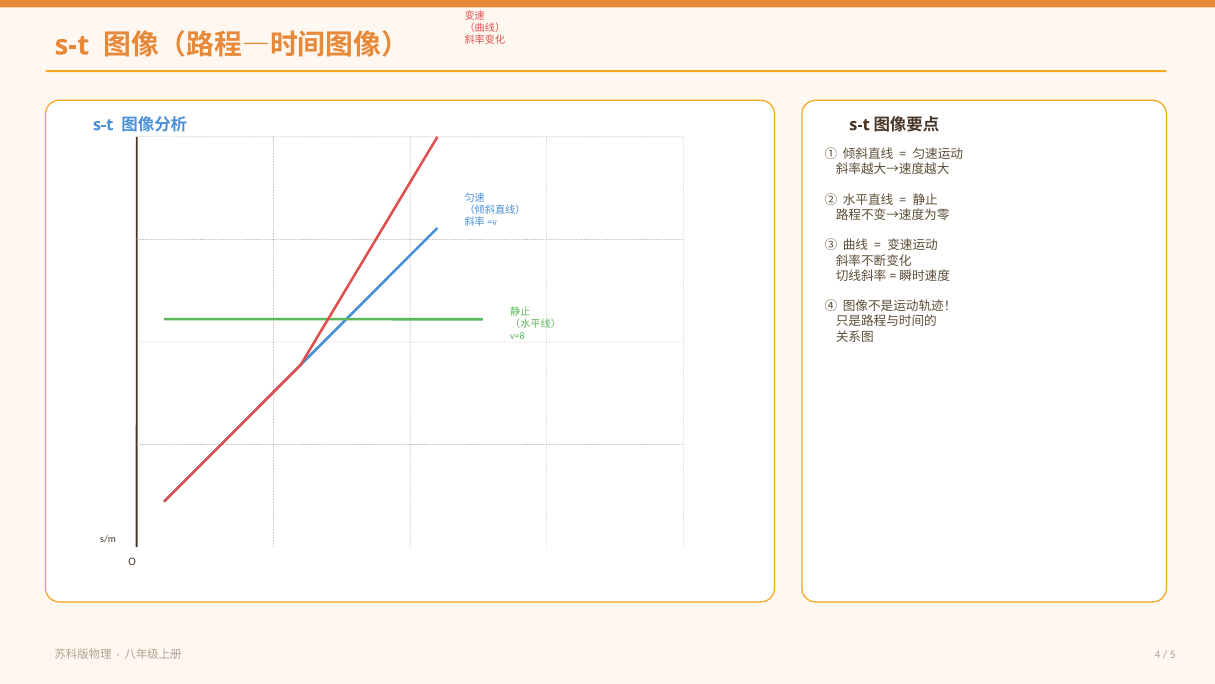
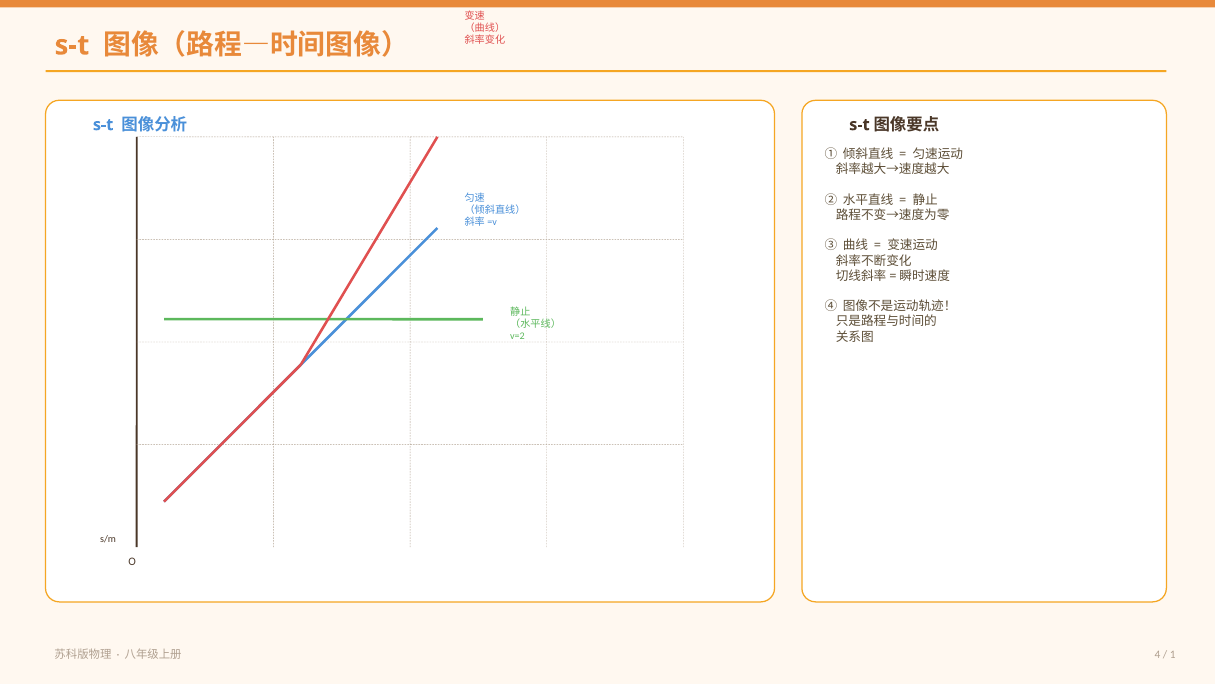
v=8: v=8 -> v=2
5: 5 -> 1
